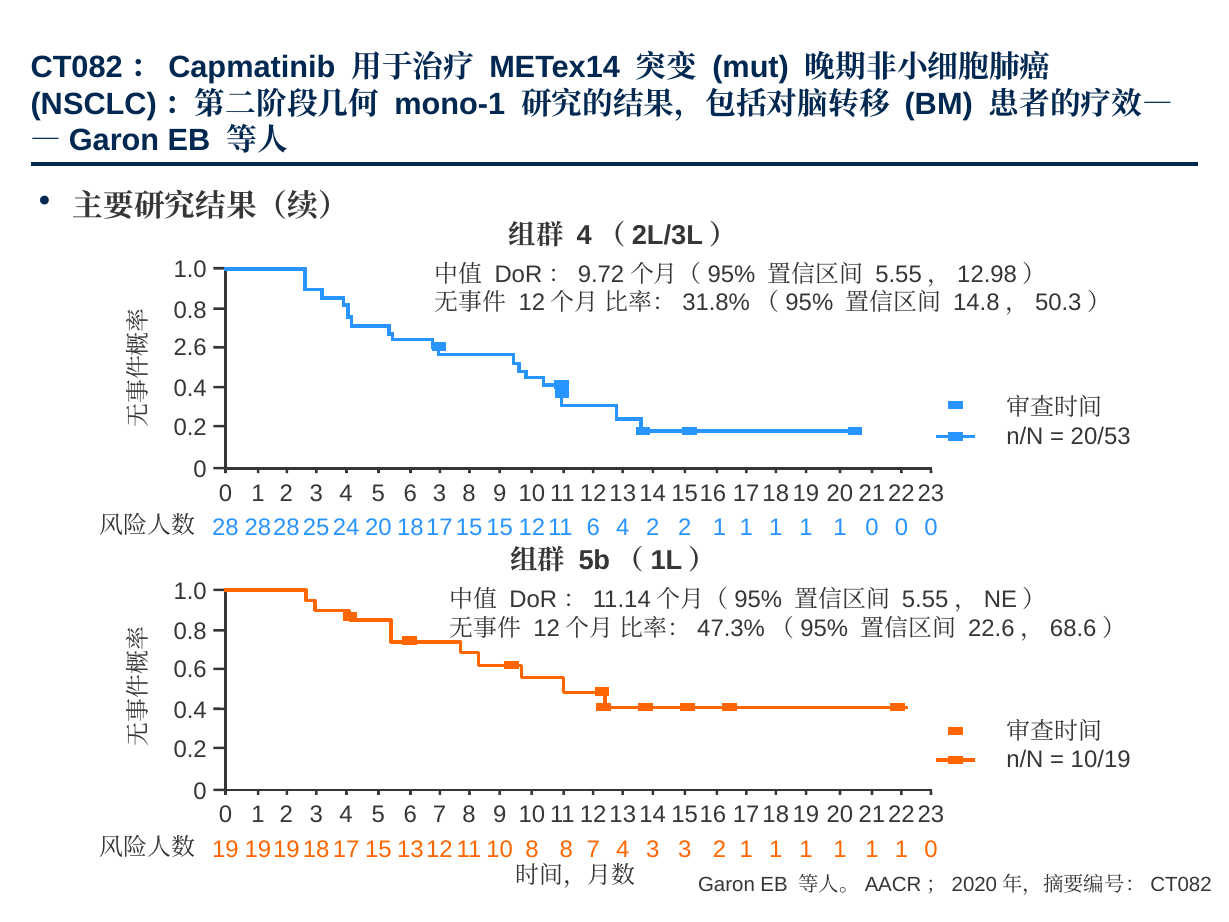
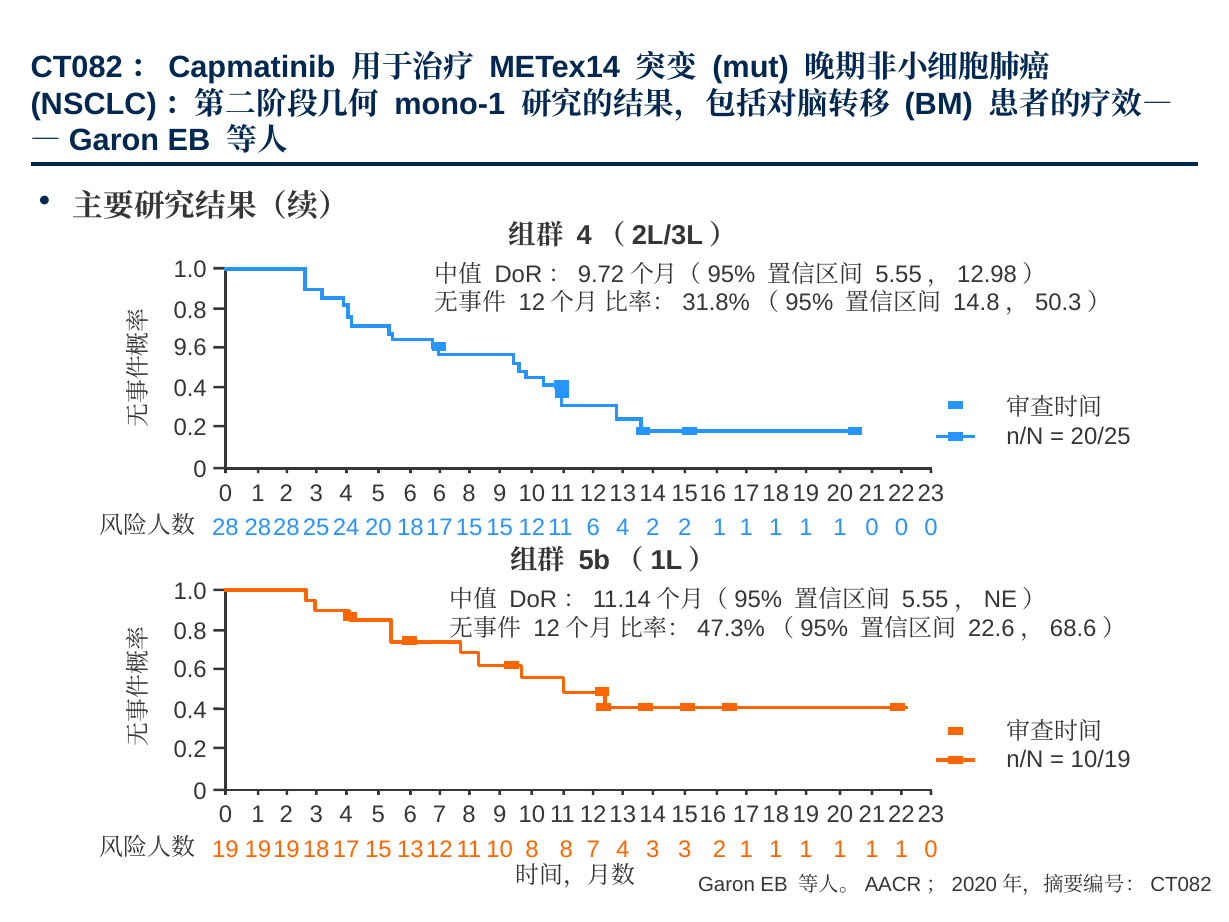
2.6: 2.6 -> 9.6
20/53: 20/53 -> 20/25
6 3: 3 -> 6
